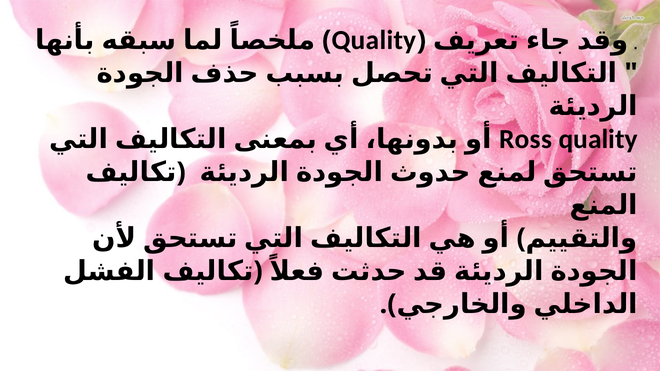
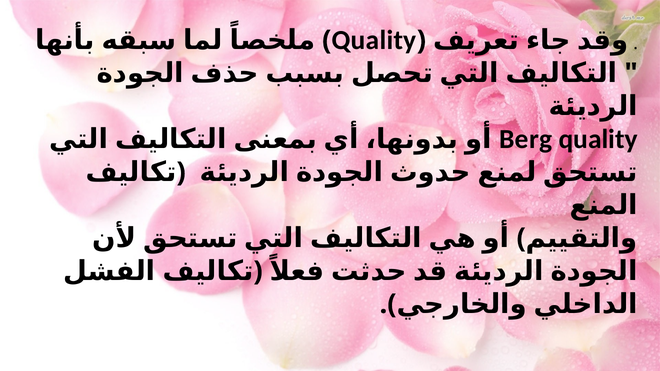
Ross: Ross -> Berg
